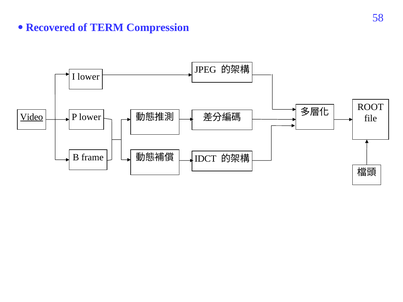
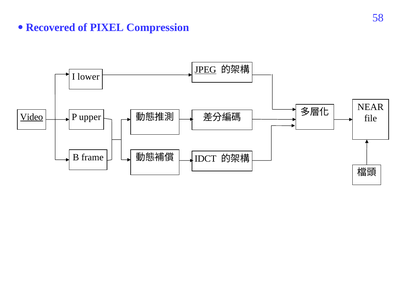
TERM: TERM -> PIXEL
JPEG underline: none -> present
ROOT: ROOT -> NEAR
P lower: lower -> upper
